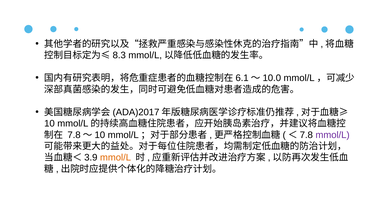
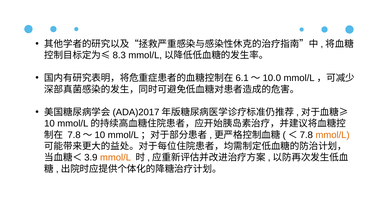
mmol/L at (333, 135) colour: purple -> orange
